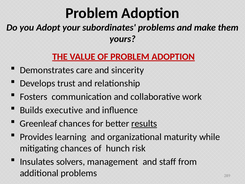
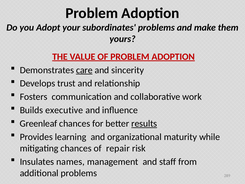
care underline: none -> present
hunch: hunch -> repair
solvers: solvers -> names
